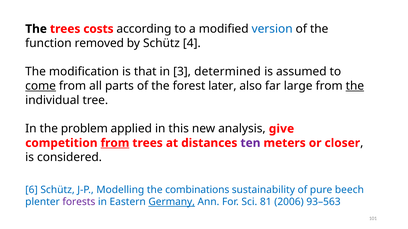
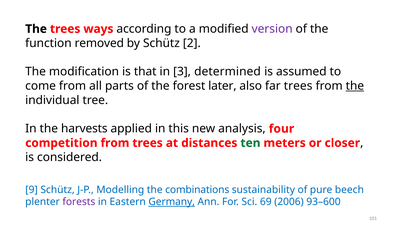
costs: costs -> ways
version colour: blue -> purple
4: 4 -> 2
come underline: present -> none
far large: large -> trees
problem: problem -> harvests
give: give -> four
from at (115, 143) underline: present -> none
ten colour: purple -> green
6: 6 -> 9
81: 81 -> 69
93–563: 93–563 -> 93–600
